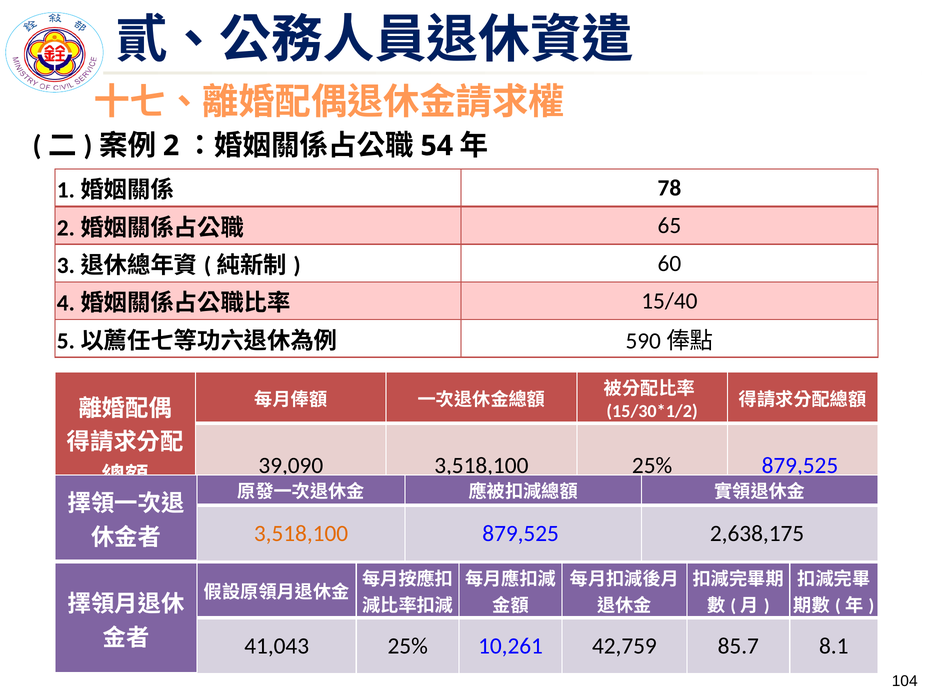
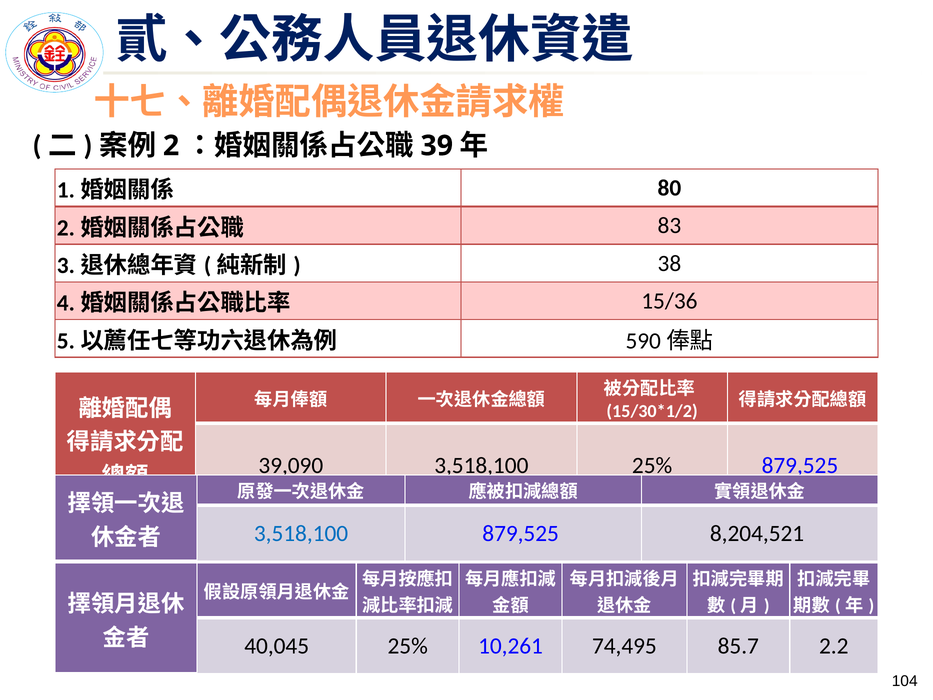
54: 54 -> 39
78: 78 -> 80
65: 65 -> 83
60: 60 -> 38
15/40: 15/40 -> 15/36
3,518,100 at (301, 533) colour: orange -> blue
2,638,175: 2,638,175 -> 8,204,521
41,043: 41,043 -> 40,045
42,759: 42,759 -> 74,495
8.1: 8.1 -> 2.2
